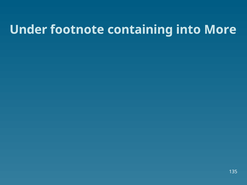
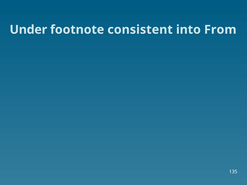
containing: containing -> consistent
More: More -> From
